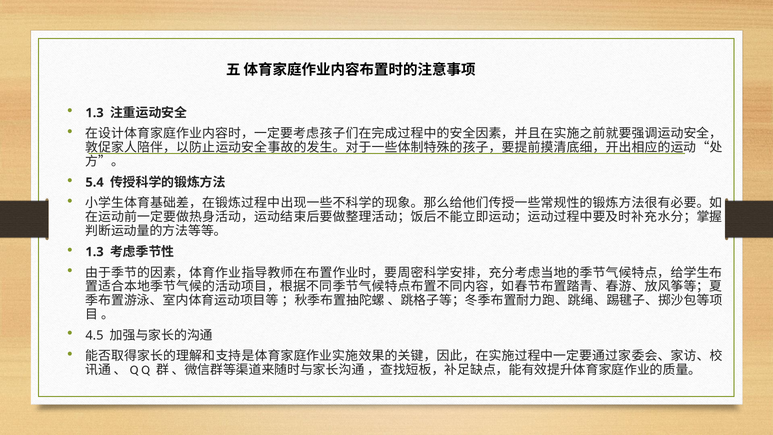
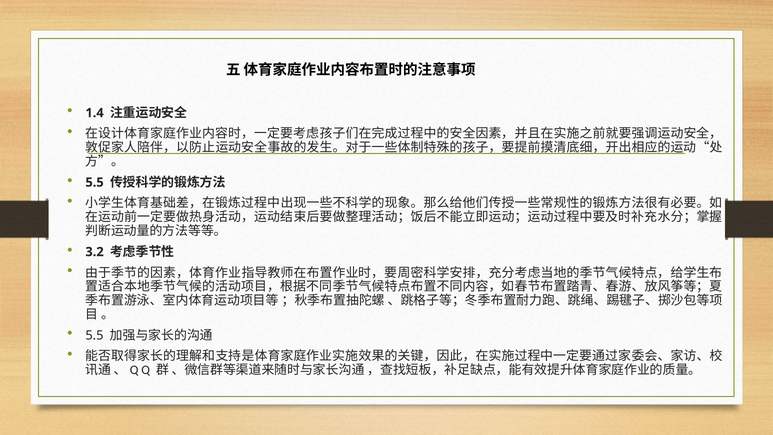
1.3 at (95, 113): 1.3 -> 1.4
5.4 at (95, 182): 5.4 -> 5.5
1.3 at (95, 252): 1.3 -> 3.2
4.5 at (94, 335): 4.5 -> 5.5
